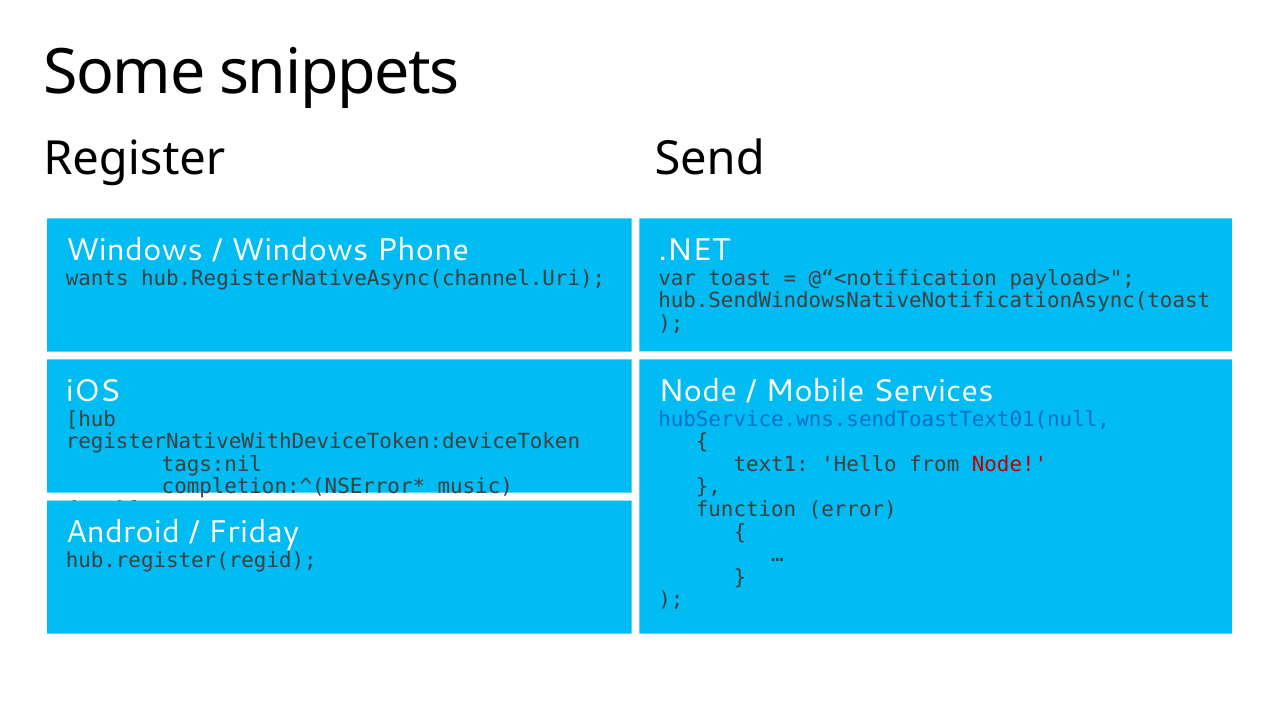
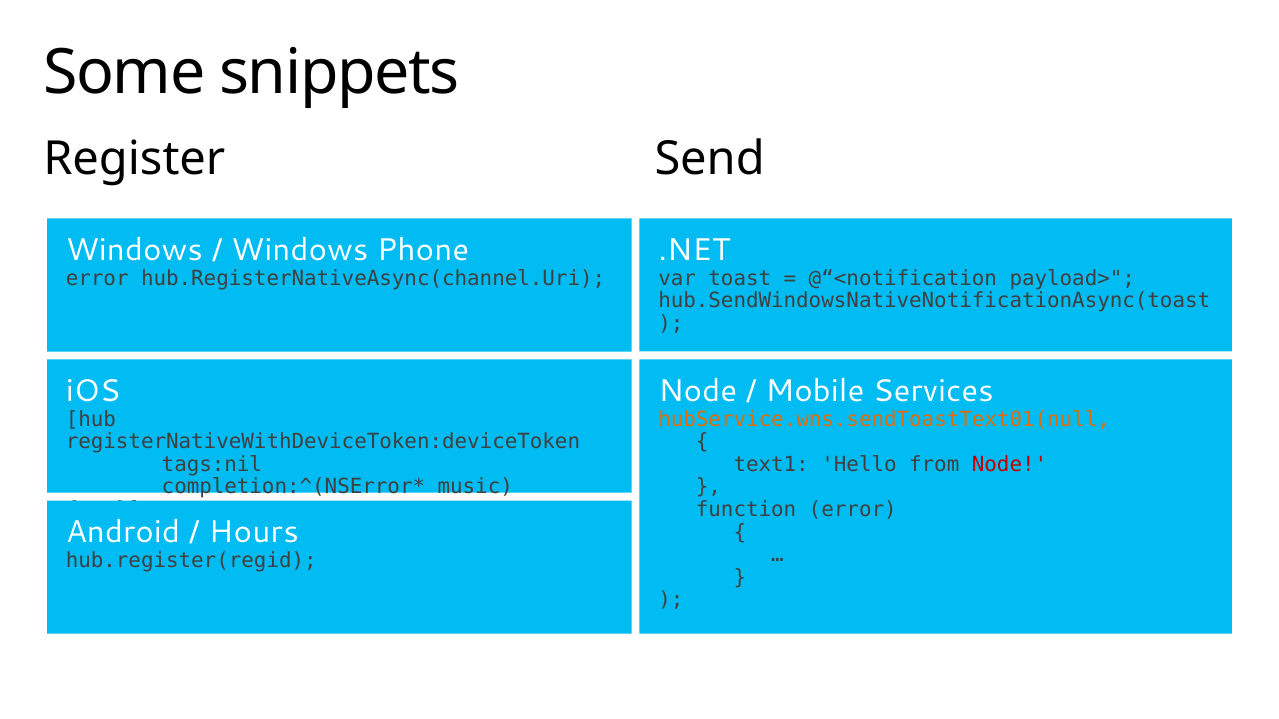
wants at (97, 279): wants -> error
hubService.wns.sendToastText01(null colour: blue -> orange
Friday: Friday -> Hours
